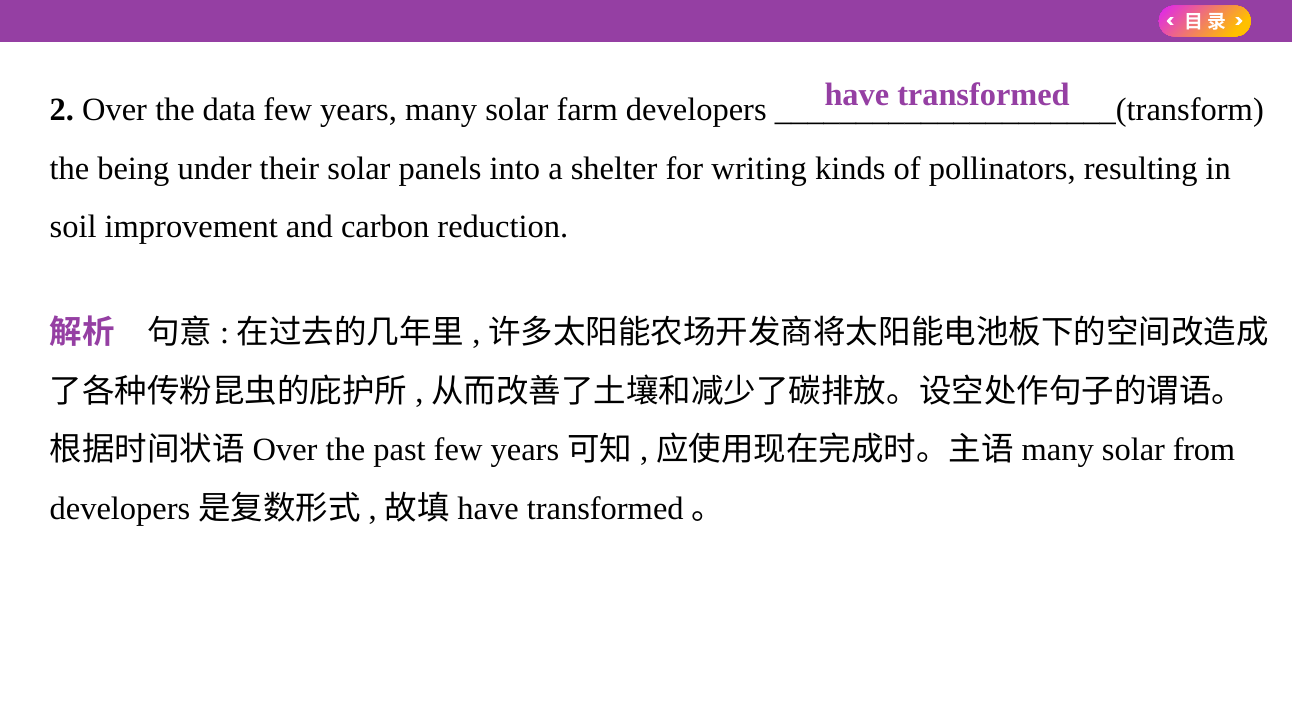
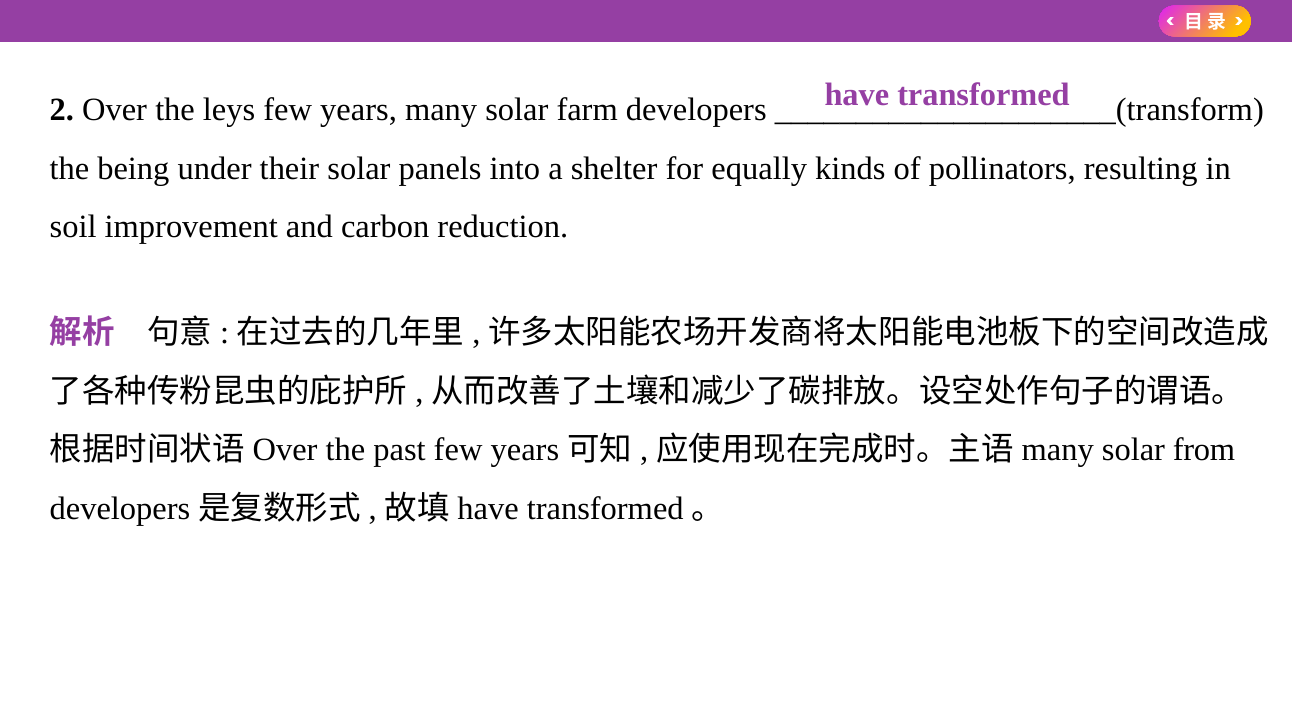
data: data -> leys
writing: writing -> equally
